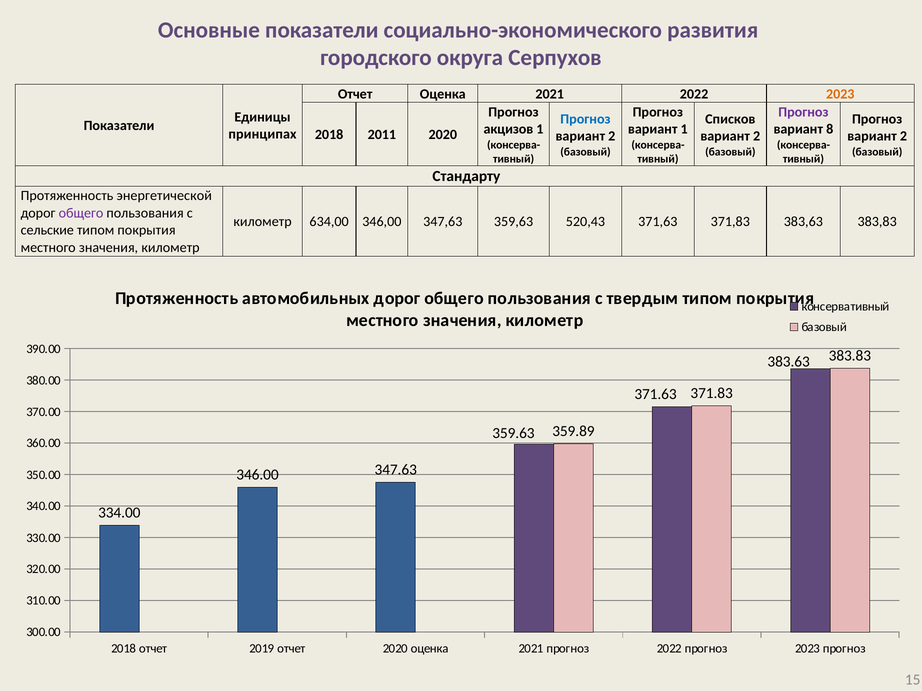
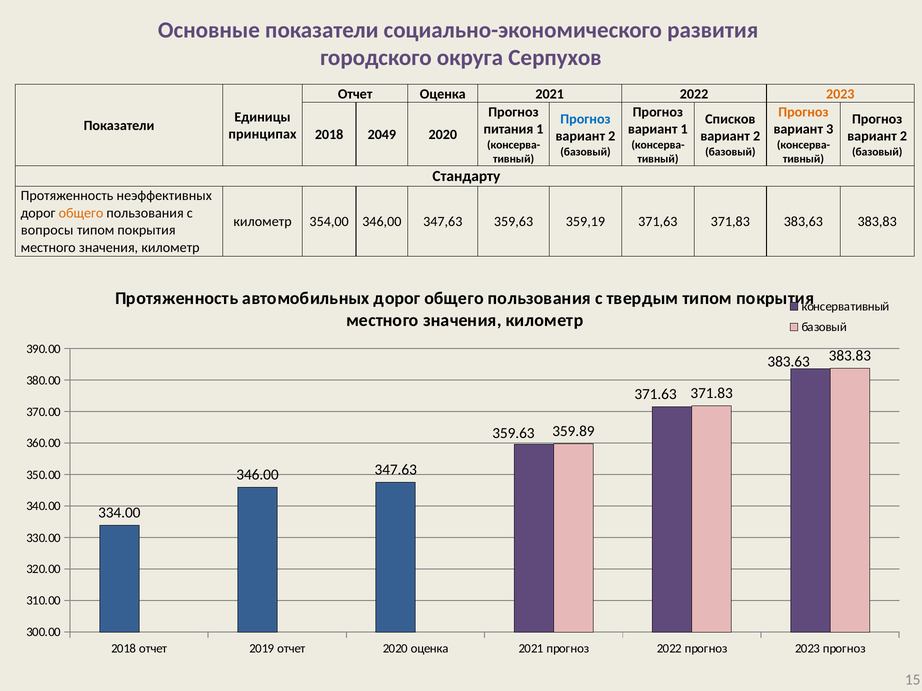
Прогноз at (803, 112) colour: purple -> orange
акцизов: акцизов -> питания
8: 8 -> 3
2011: 2011 -> 2049
энергетической: энергетической -> неэффективных
общего at (81, 213) colour: purple -> orange
634,00: 634,00 -> 354,00
520,43: 520,43 -> 359,19
сельские: сельские -> вопросы
